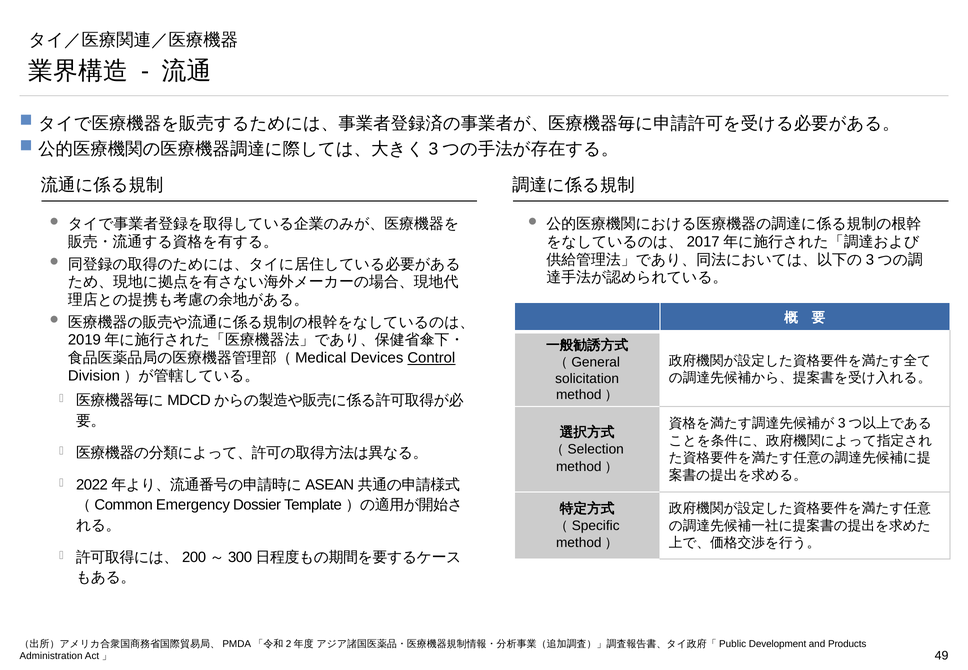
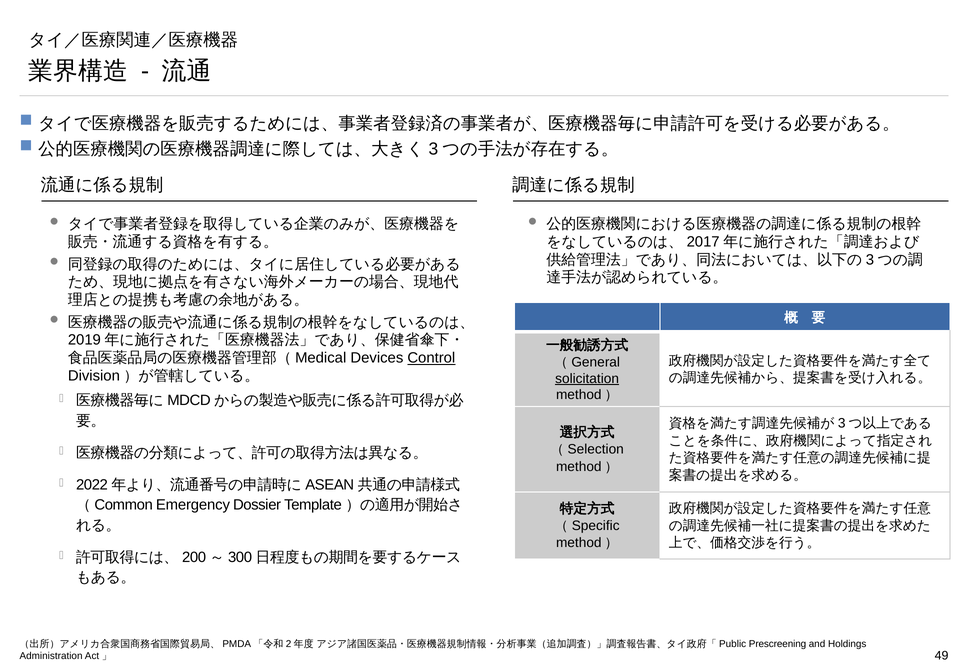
solicitation underline: none -> present
Development: Development -> Prescreening
Products: Products -> Holdings
